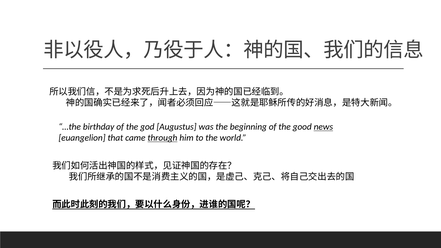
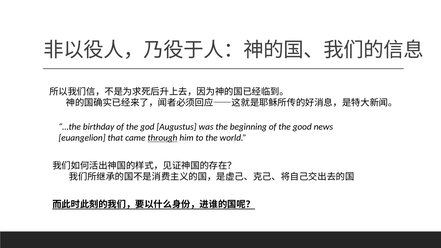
news underline: present -> none
